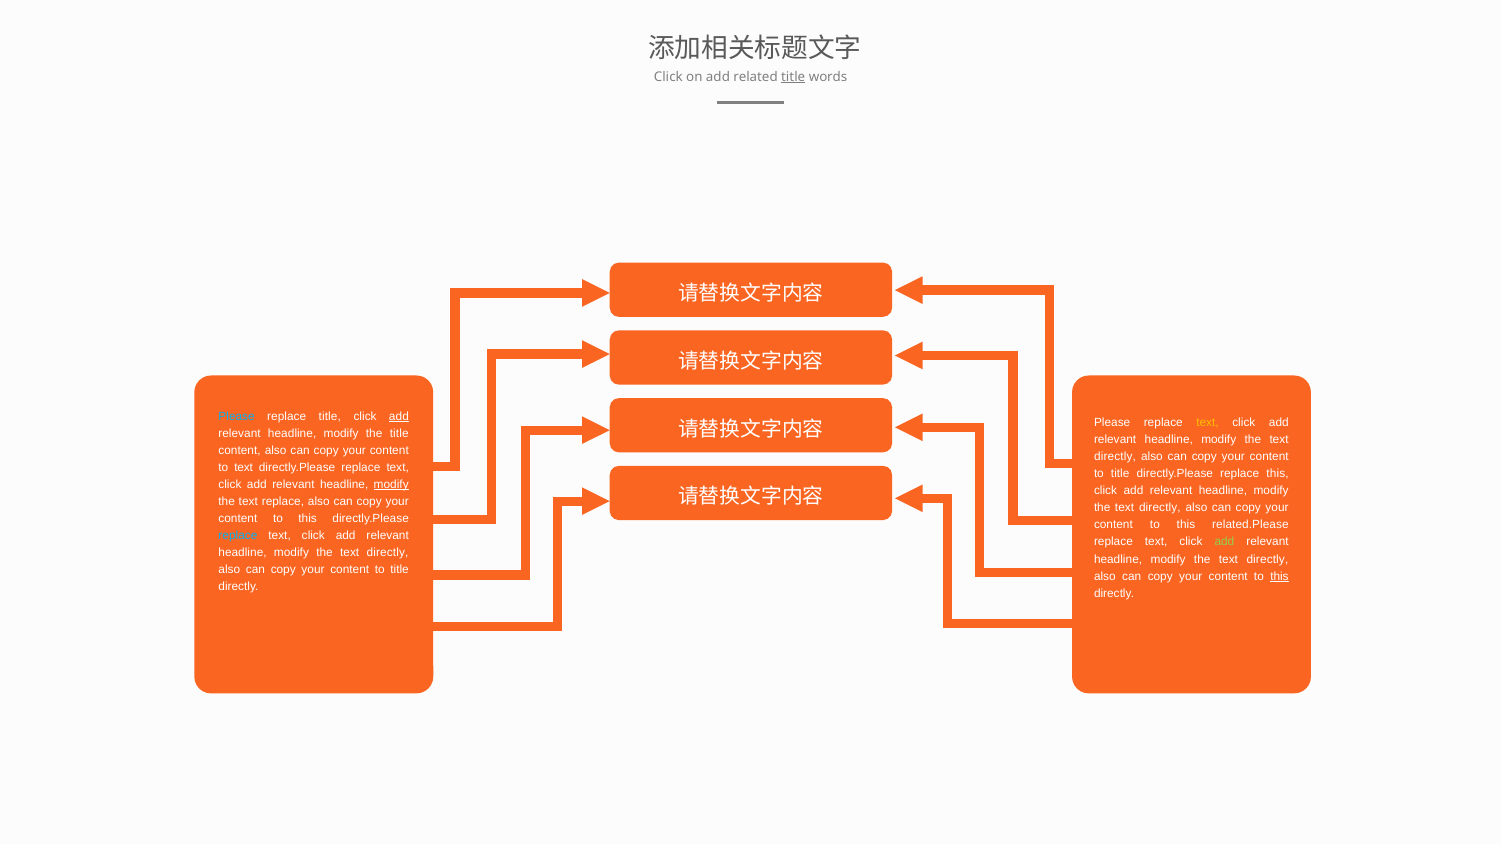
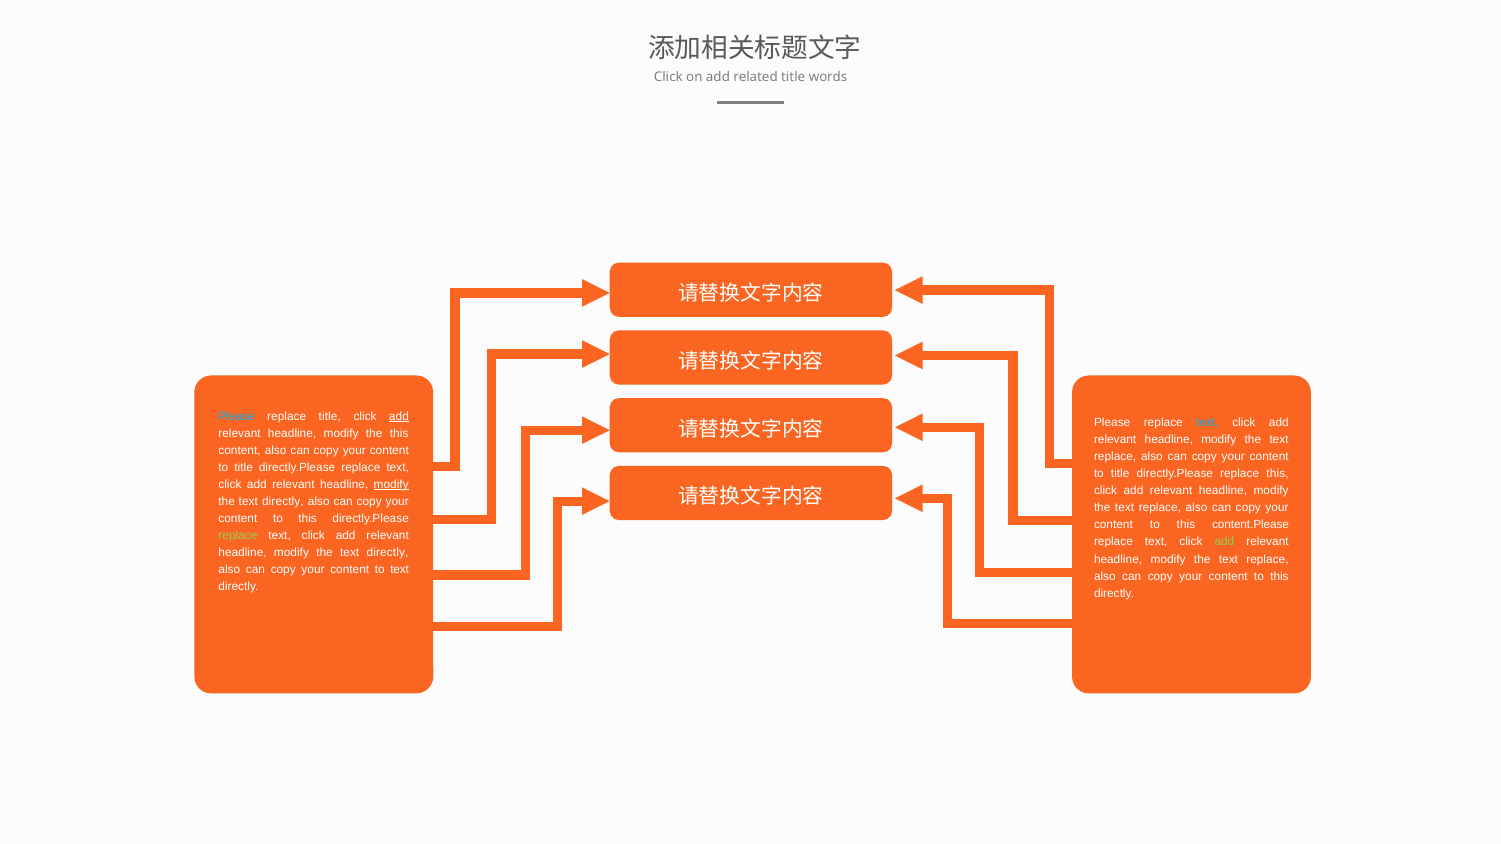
title at (793, 77) underline: present -> none
text at (1207, 423) colour: yellow -> light blue
the title: title -> this
directly at (1115, 457): directly -> replace
text at (244, 468): text -> title
replace at (283, 502): replace -> directly
directly at (1160, 508): directly -> replace
related.Please: related.Please -> content.Please
replace at (238, 536) colour: light blue -> light green
directly at (1267, 559): directly -> replace
title at (400, 570): title -> text
this at (1279, 576) underline: present -> none
